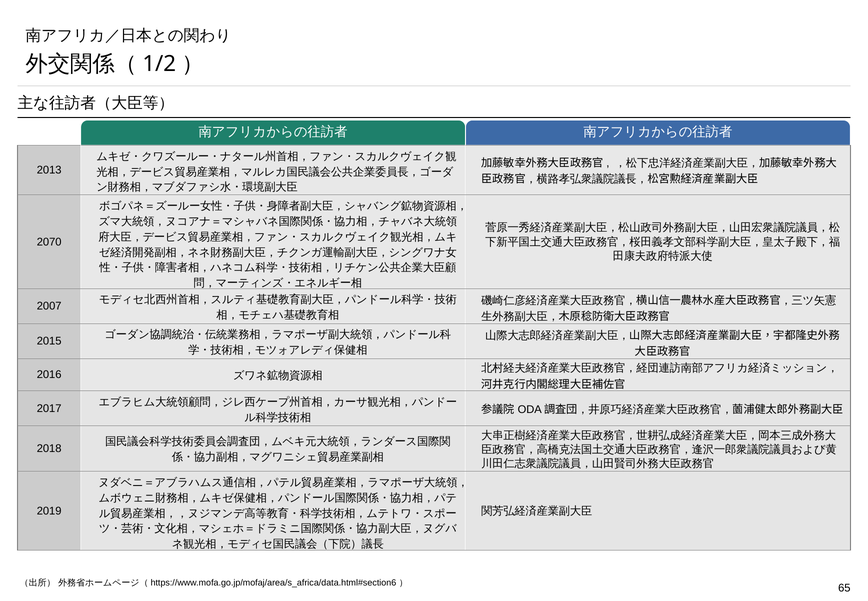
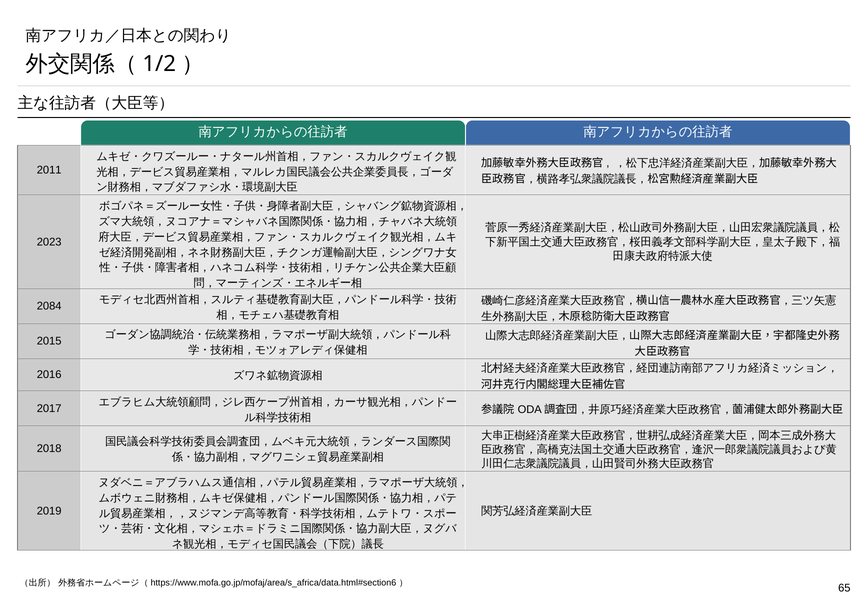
2013: 2013 -> 2011
2070: 2070 -> 2023
2007: 2007 -> 2084
